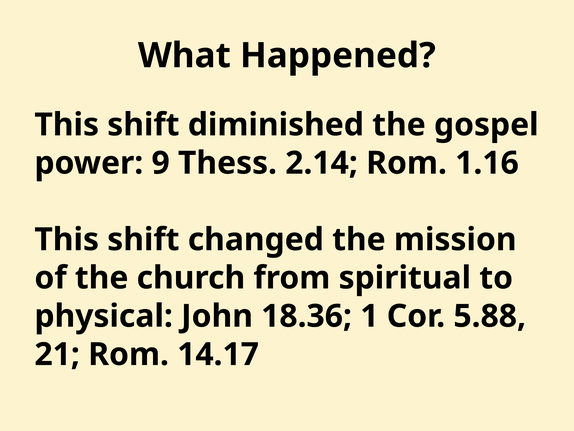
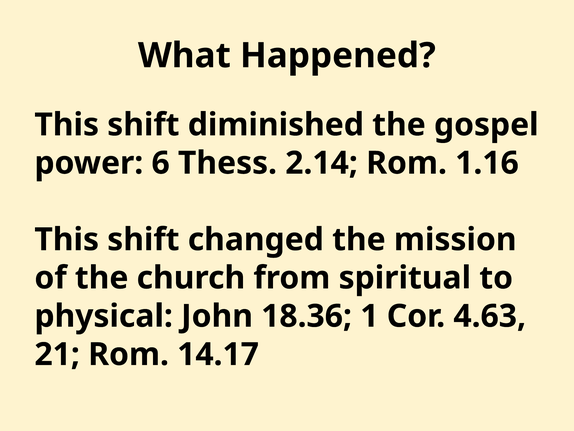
9: 9 -> 6
5.88: 5.88 -> 4.63
